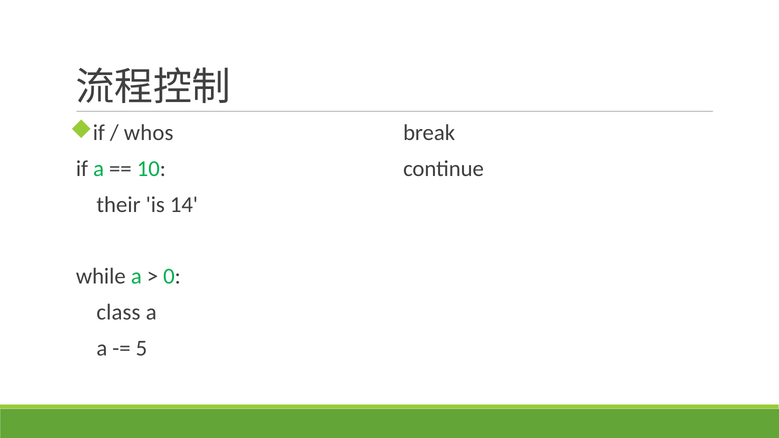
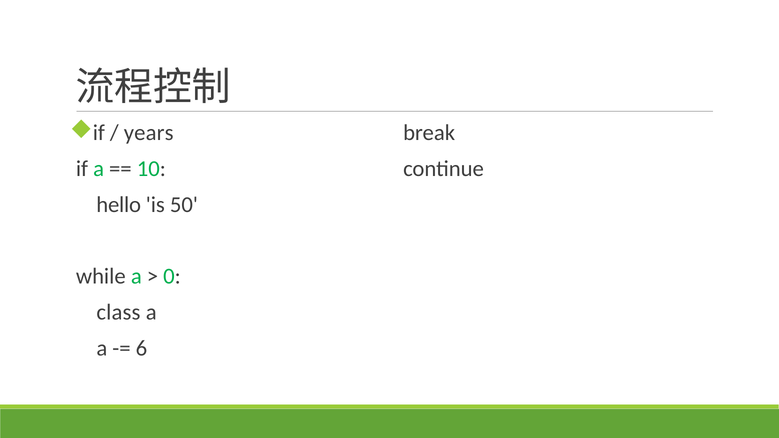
whos: whos -> years
their: their -> hello
14: 14 -> 50
5: 5 -> 6
